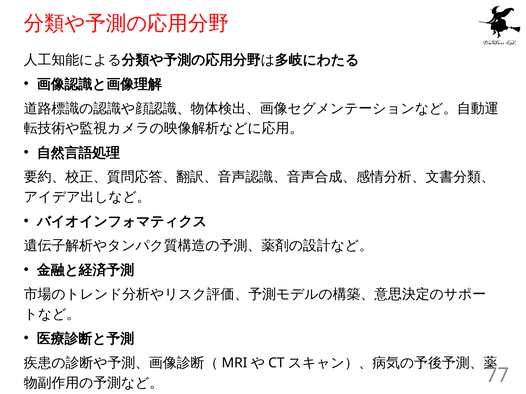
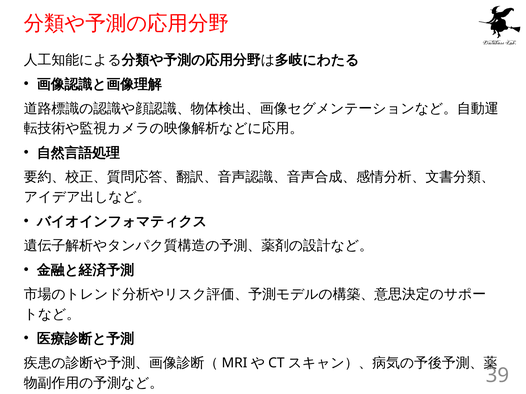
77: 77 -> 39
